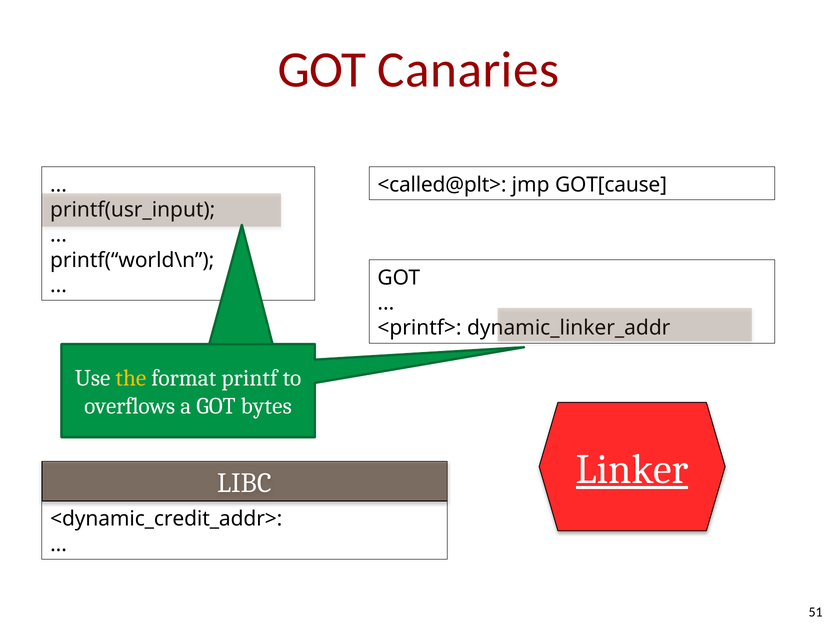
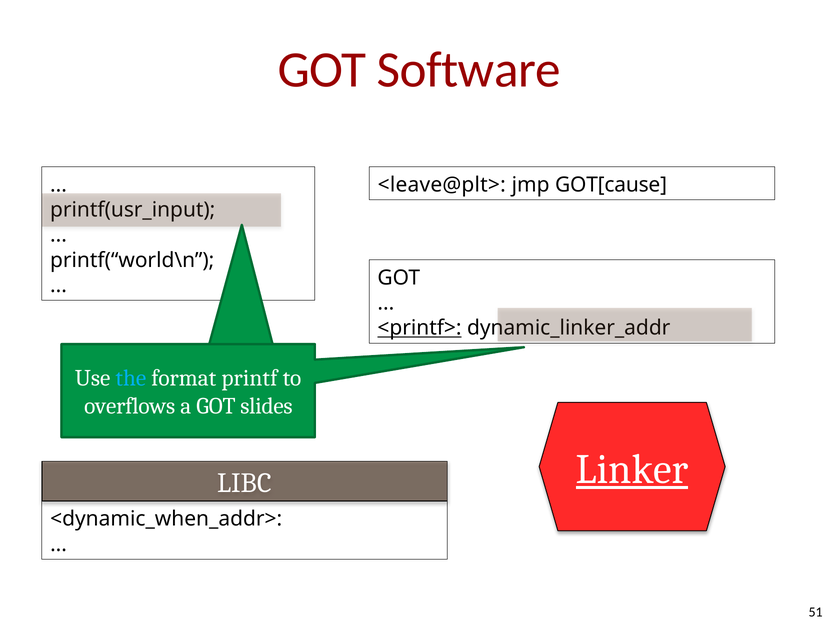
Canaries: Canaries -> Software
<called@plt>: <called@plt> -> <leave@plt>
<printf> underline: none -> present
the colour: yellow -> light blue
bytes: bytes -> slides
<dynamic_credit_addr>: <dynamic_credit_addr> -> <dynamic_when_addr>
